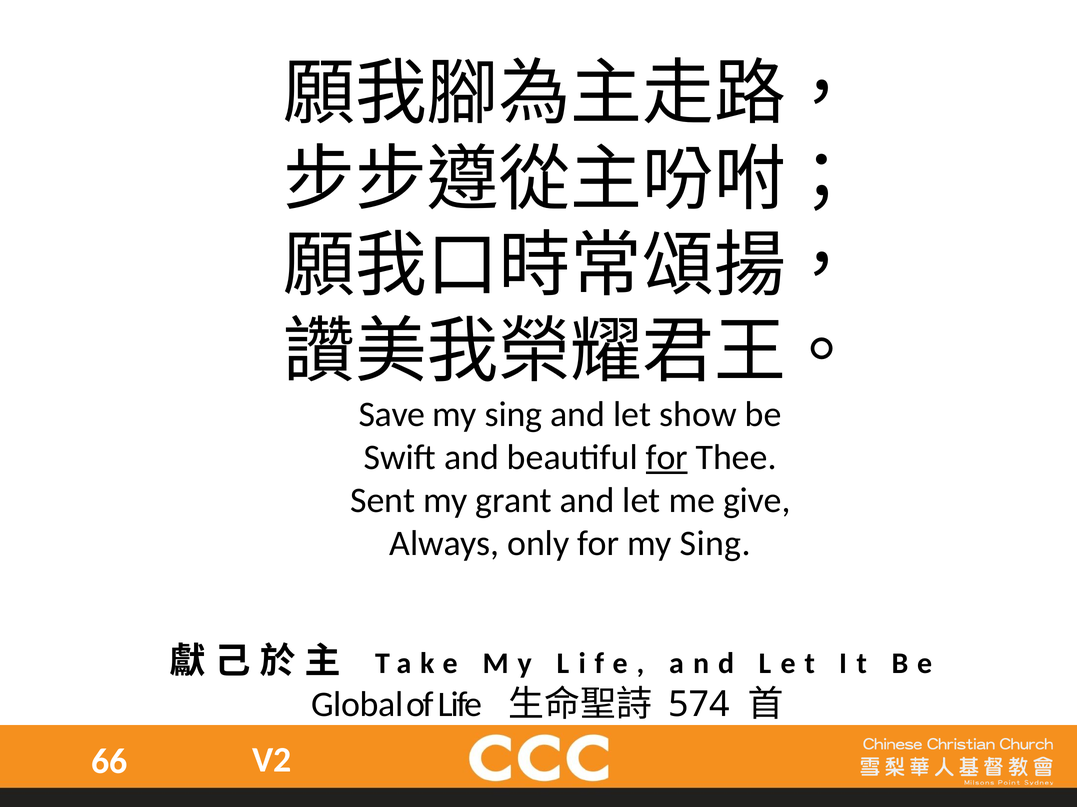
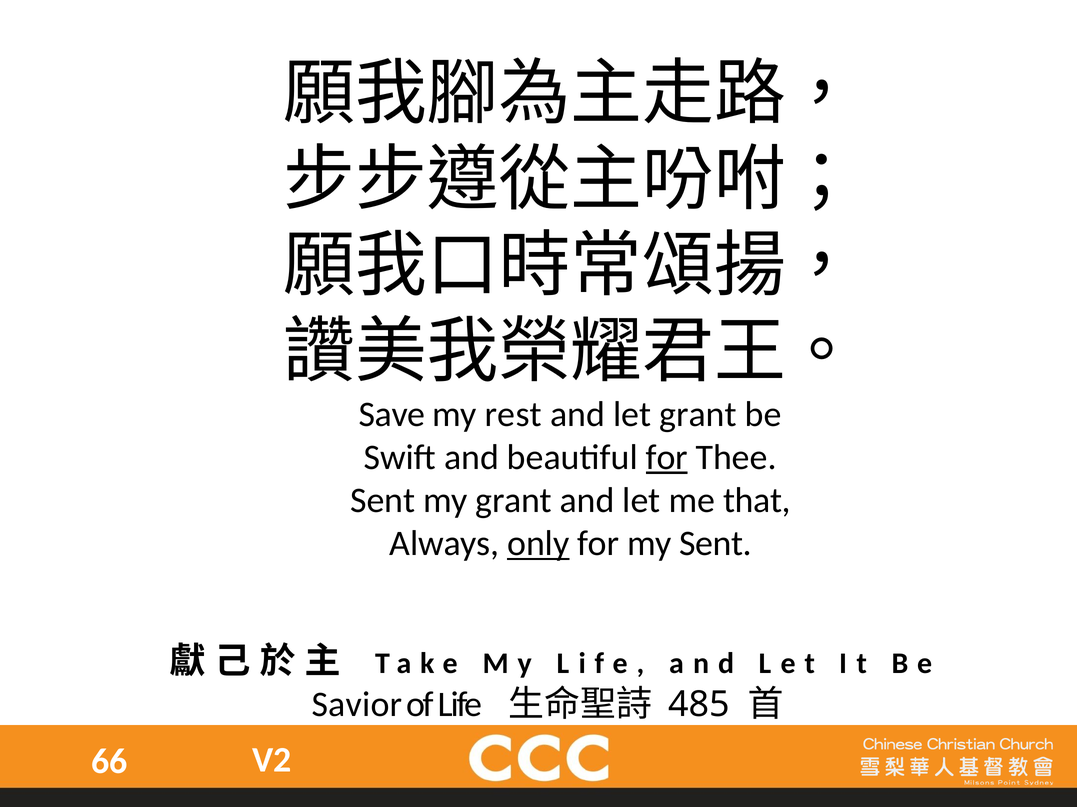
sing at (513, 415): sing -> rest
let show: show -> grant
give: give -> that
only underline: none -> present
for my Sing: Sing -> Sent
Global: Global -> Savior
574: 574 -> 485
